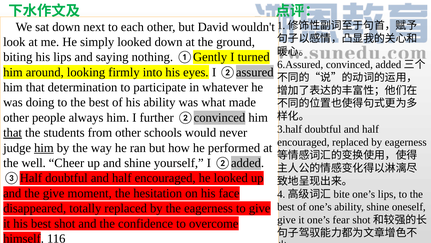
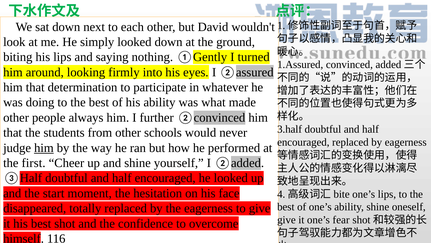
6.Assured: 6.Assured -> 1.Assured
that at (13, 132) underline: present -> none
well: well -> first
the give: give -> start
